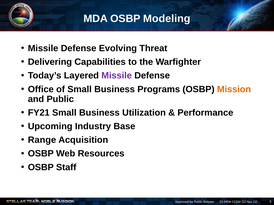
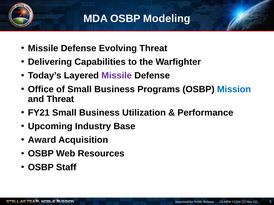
Mission colour: orange -> blue
and Public: Public -> Threat
Range: Range -> Award
